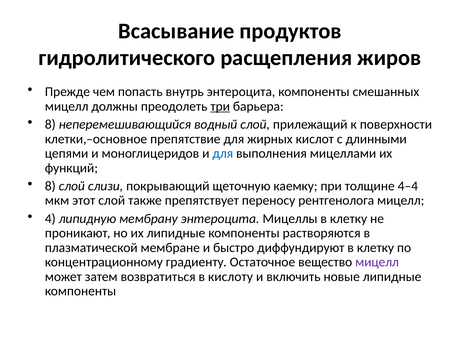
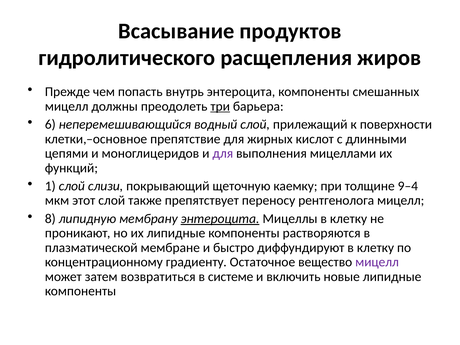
8 at (50, 124): 8 -> 6
для at (223, 153) colour: blue -> purple
8 at (50, 186): 8 -> 1
4–4: 4–4 -> 9–4
4: 4 -> 8
энтероцита at (220, 219) underline: none -> present
кислоту: кислоту -> системе
